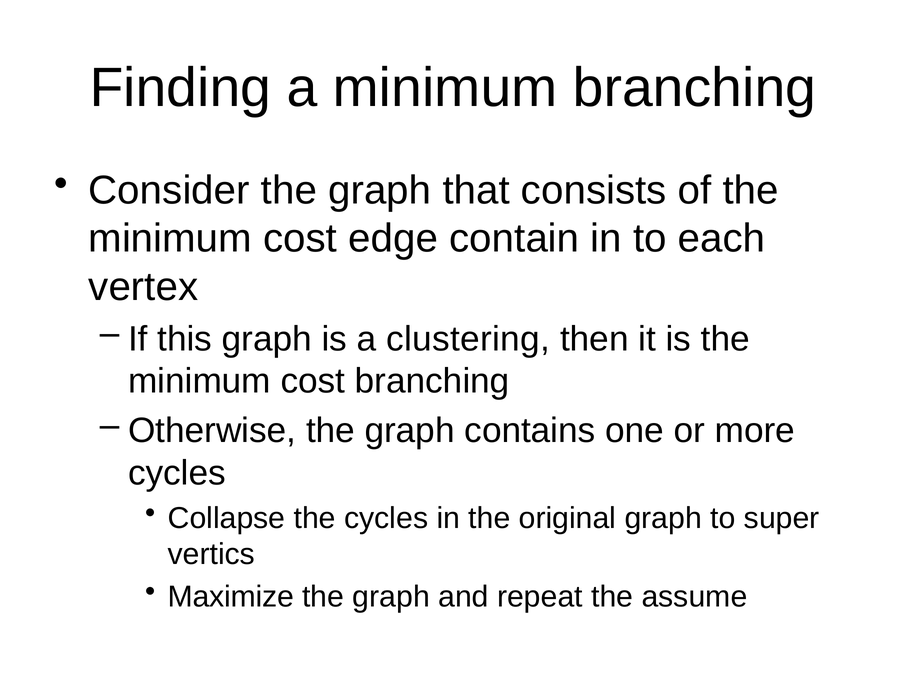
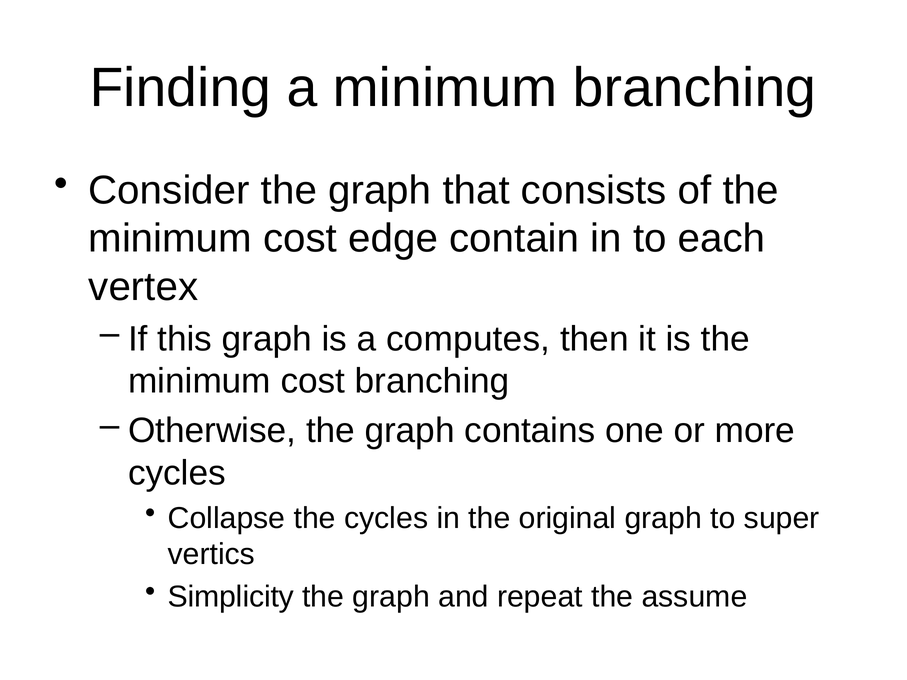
clustering: clustering -> computes
Maximize: Maximize -> Simplicity
